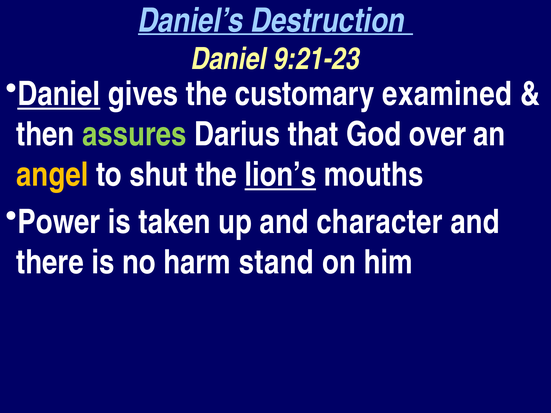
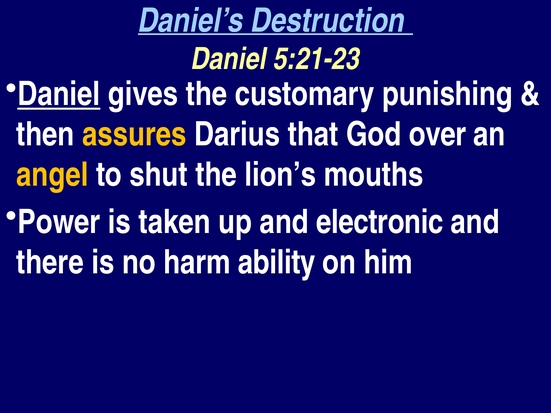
9:21-23: 9:21-23 -> 5:21-23
examined: examined -> punishing
assures colour: light green -> yellow
lion’s underline: present -> none
character: character -> electronic
stand: stand -> ability
